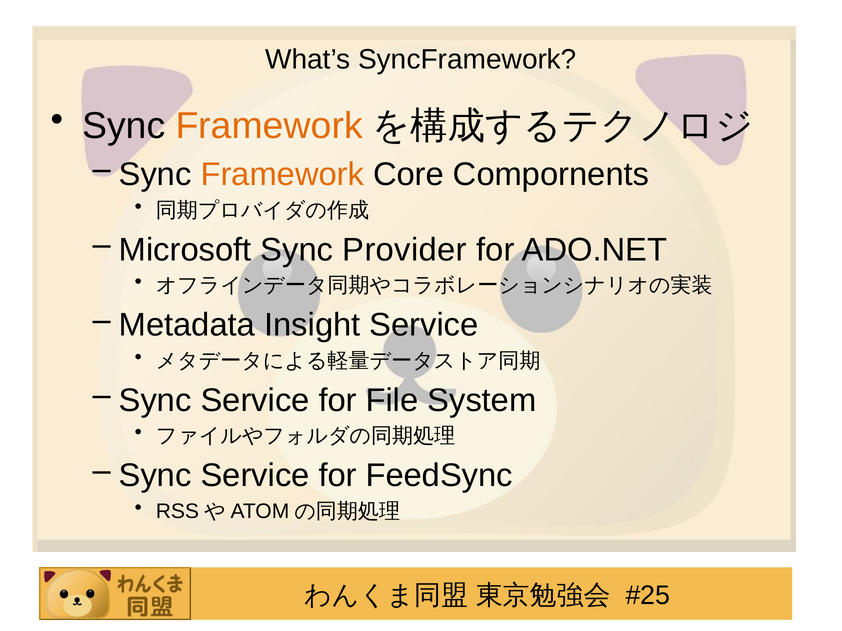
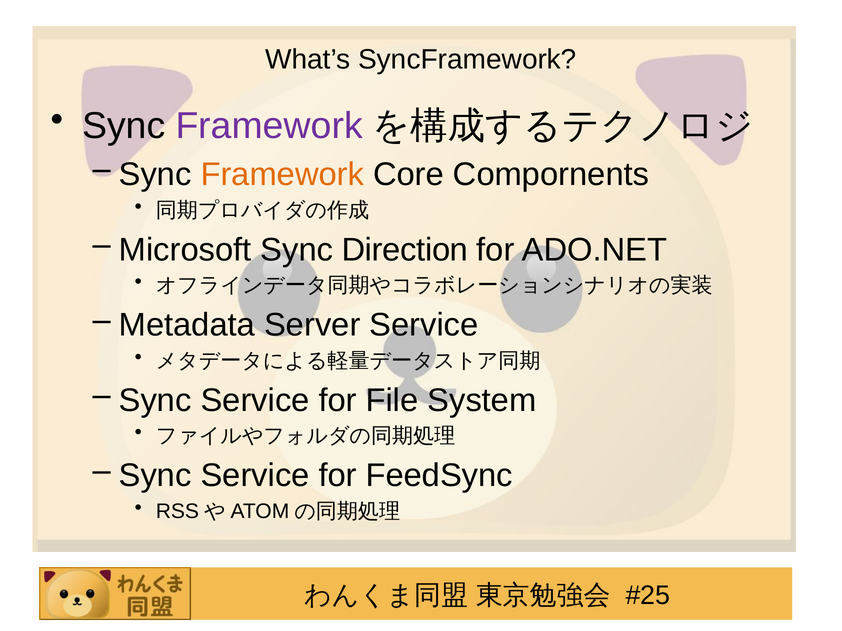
Framework at (269, 126) colour: orange -> purple
Provider: Provider -> Direction
Insight: Insight -> Server
